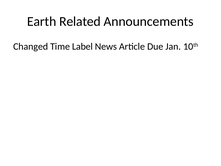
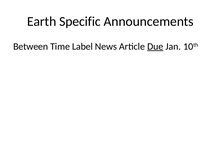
Related: Related -> Specific
Changed: Changed -> Between
Due underline: none -> present
